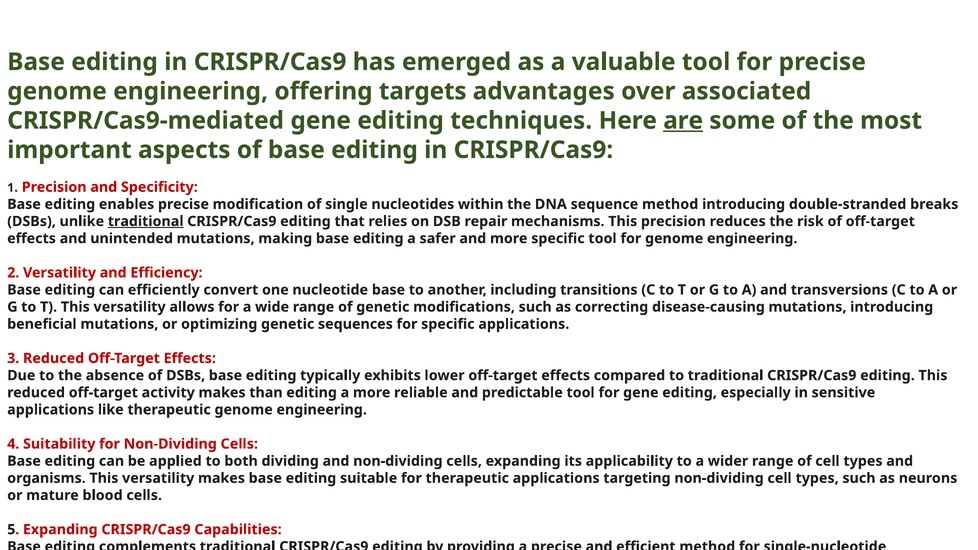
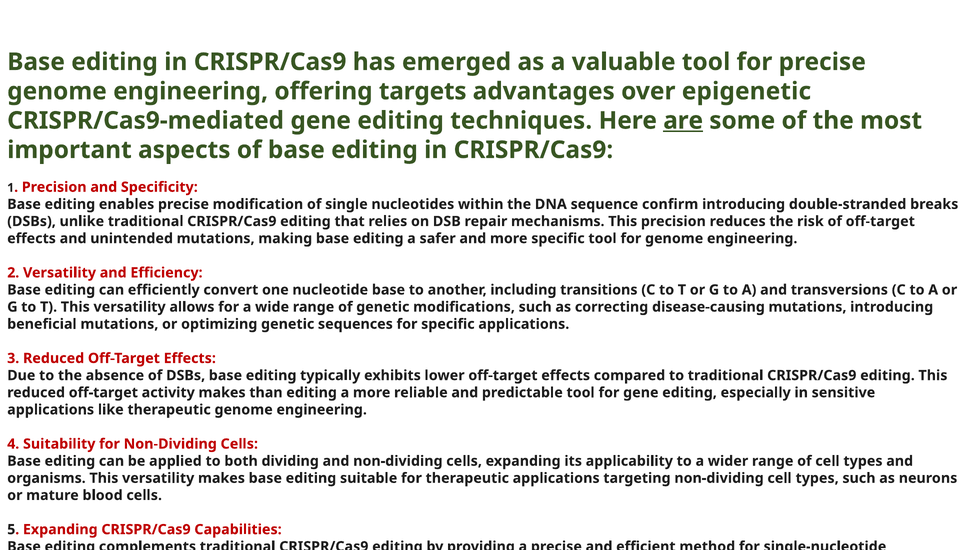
associated: associated -> epigenetic
sequence method: method -> confirm
traditional at (146, 221) underline: present -> none
